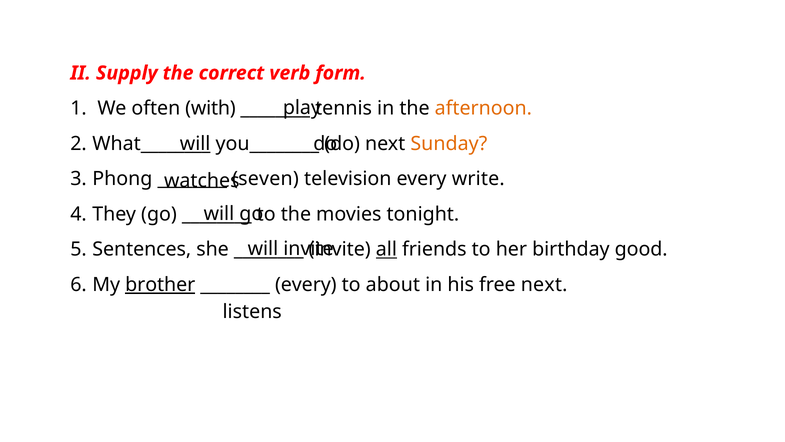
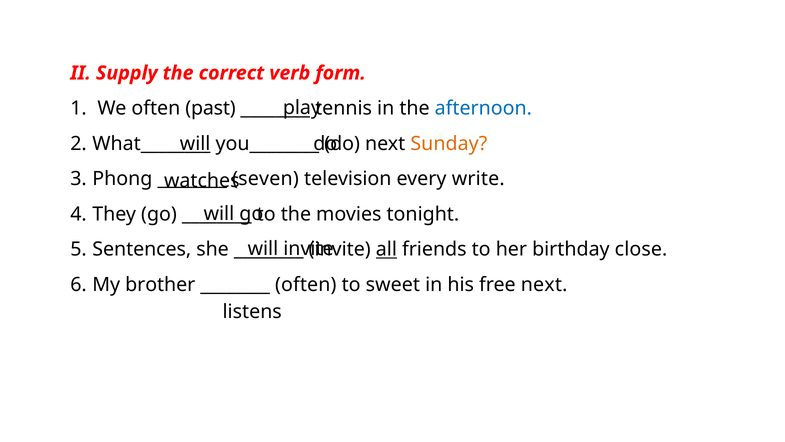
with: with -> past
afternoon colour: orange -> blue
good: good -> close
brother underline: present -> none
every at (306, 284): every -> often
about: about -> sweet
